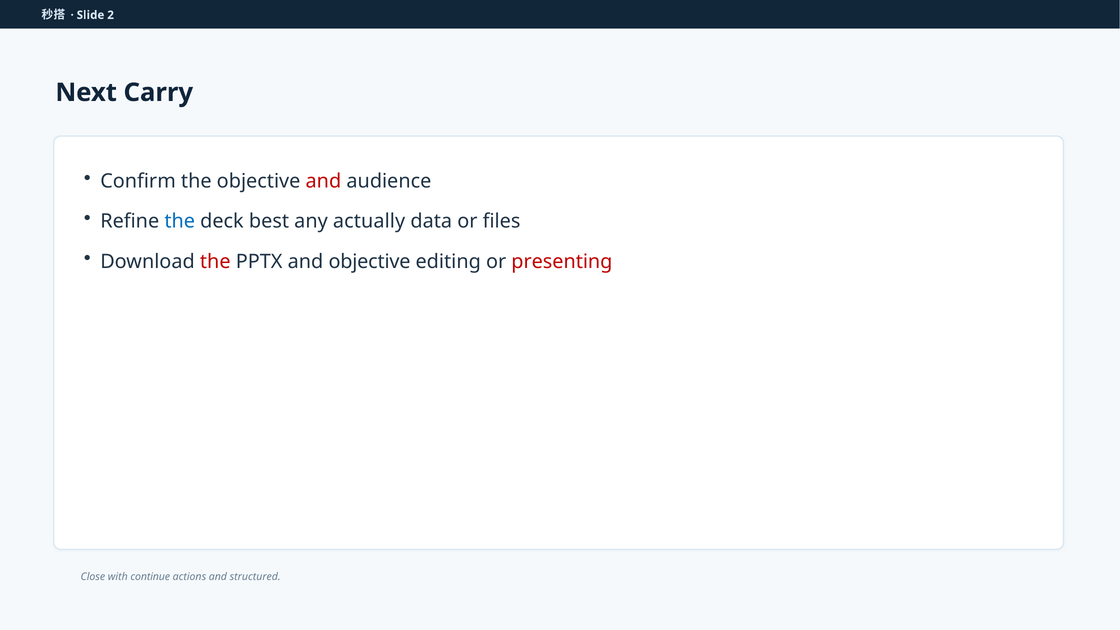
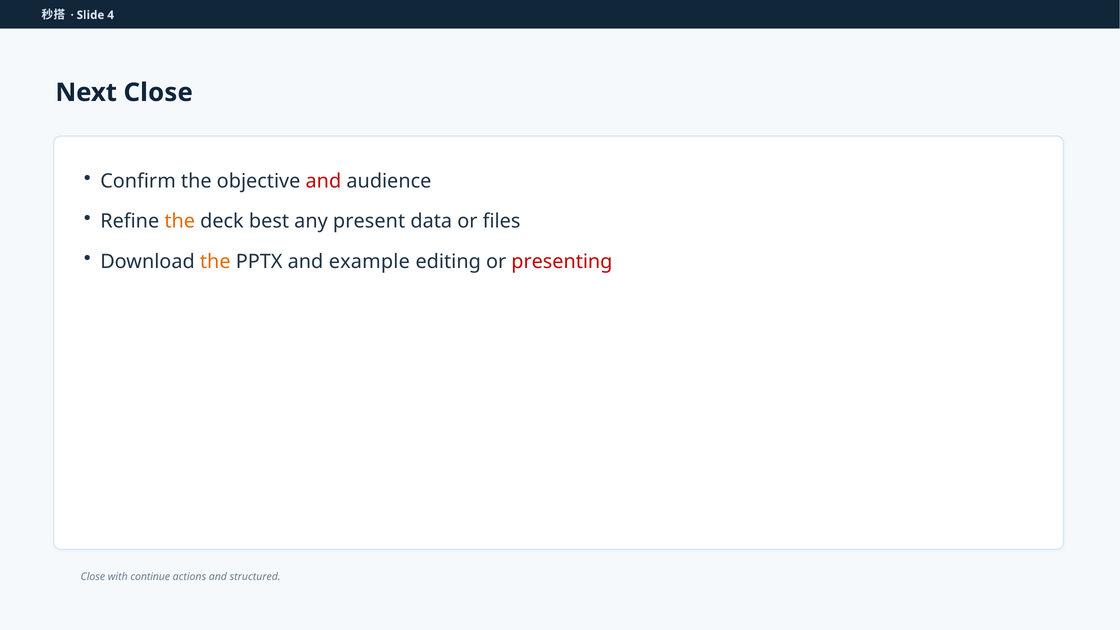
2: 2 -> 4
Next Carry: Carry -> Close
the at (180, 221) colour: blue -> orange
actually: actually -> present
the at (215, 262) colour: red -> orange
and objective: objective -> example
